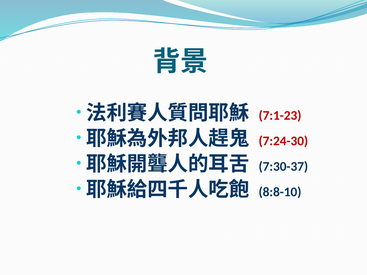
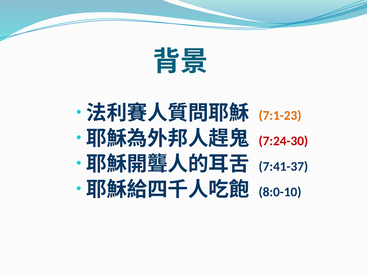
7:1-23 colour: red -> orange
7:30-37: 7:30-37 -> 7:41-37
8:8-10: 8:8-10 -> 8:0-10
